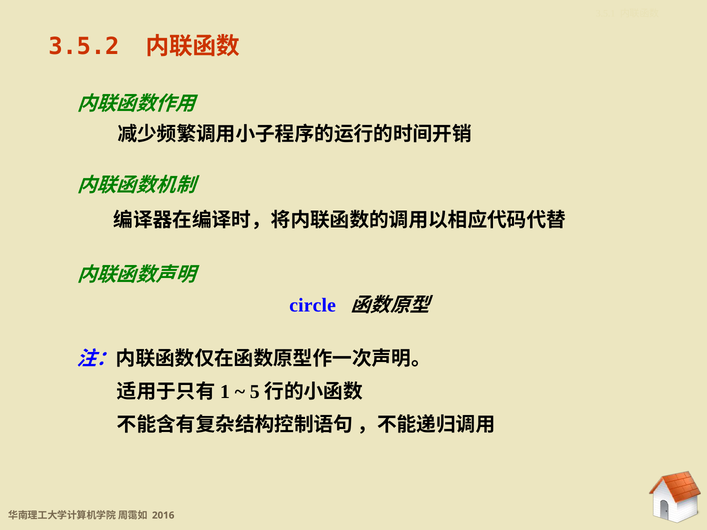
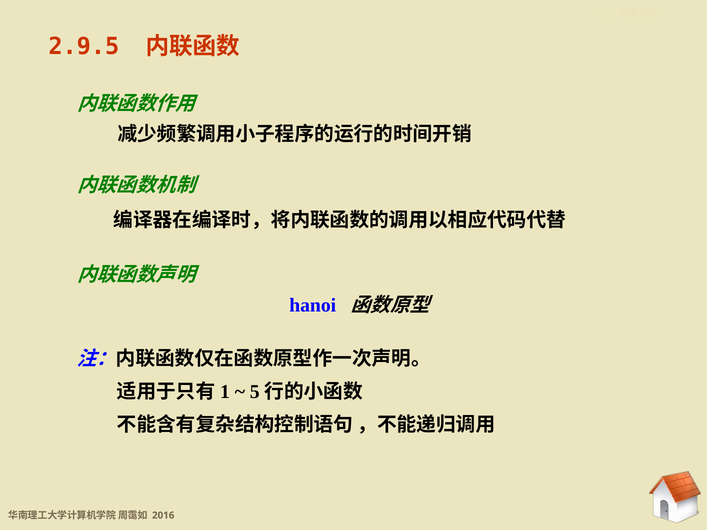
3.5.2: 3.5.2 -> 2.9.5
circle: circle -> hanoi
